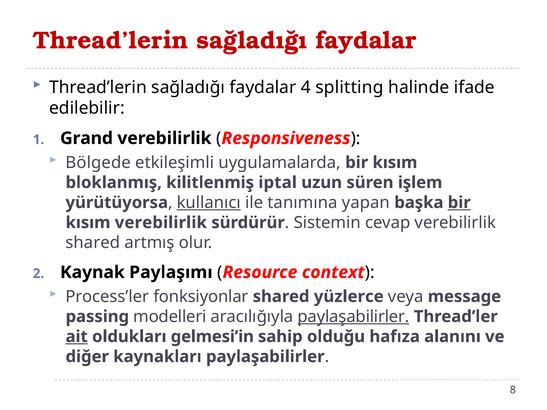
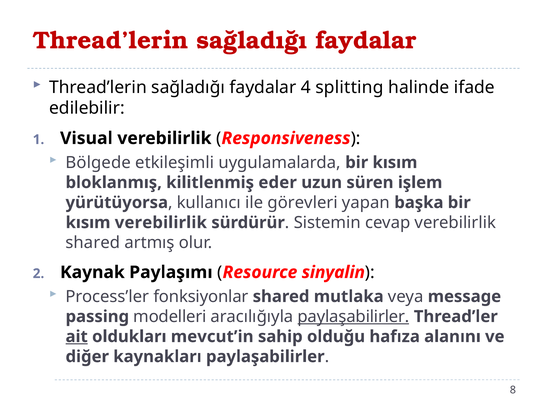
Grand: Grand -> Visual
iptal: iptal -> eder
kullanıcı underline: present -> none
tanımına: tanımına -> görevleri
bir at (459, 203) underline: present -> none
context: context -> sinyalin
yüzlerce: yüzlerce -> mutlaka
gelmesi’in: gelmesi’in -> mevcut’in
